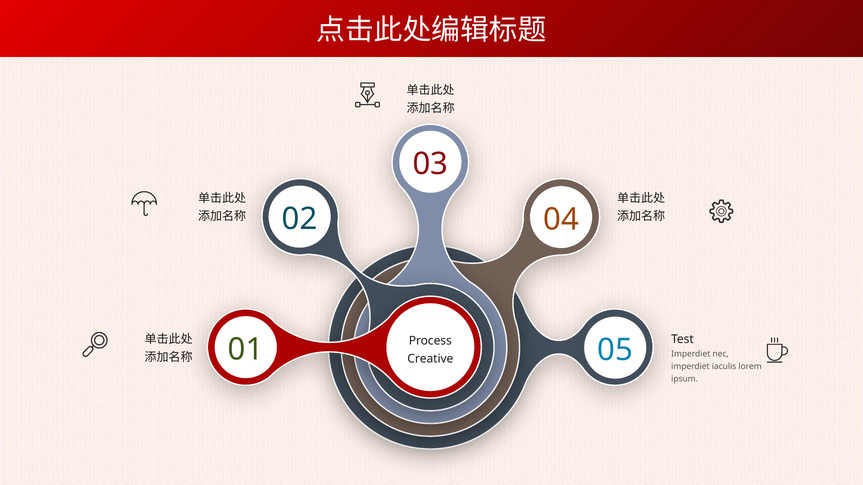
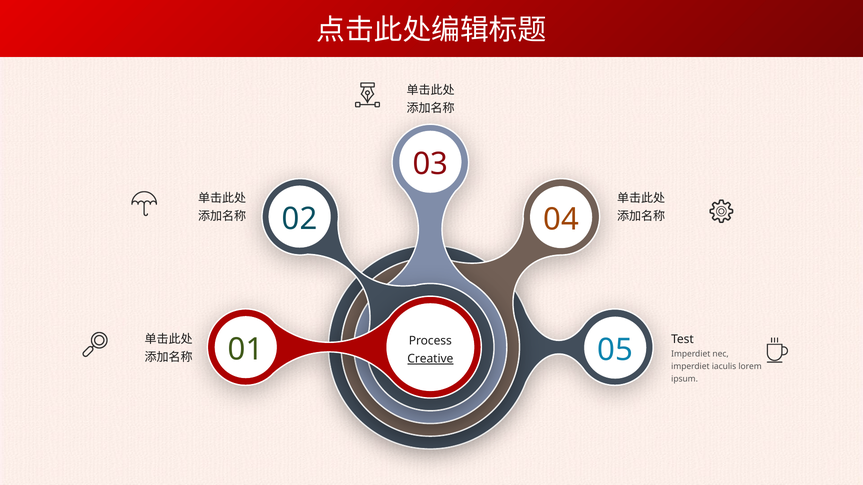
Creative underline: none -> present
